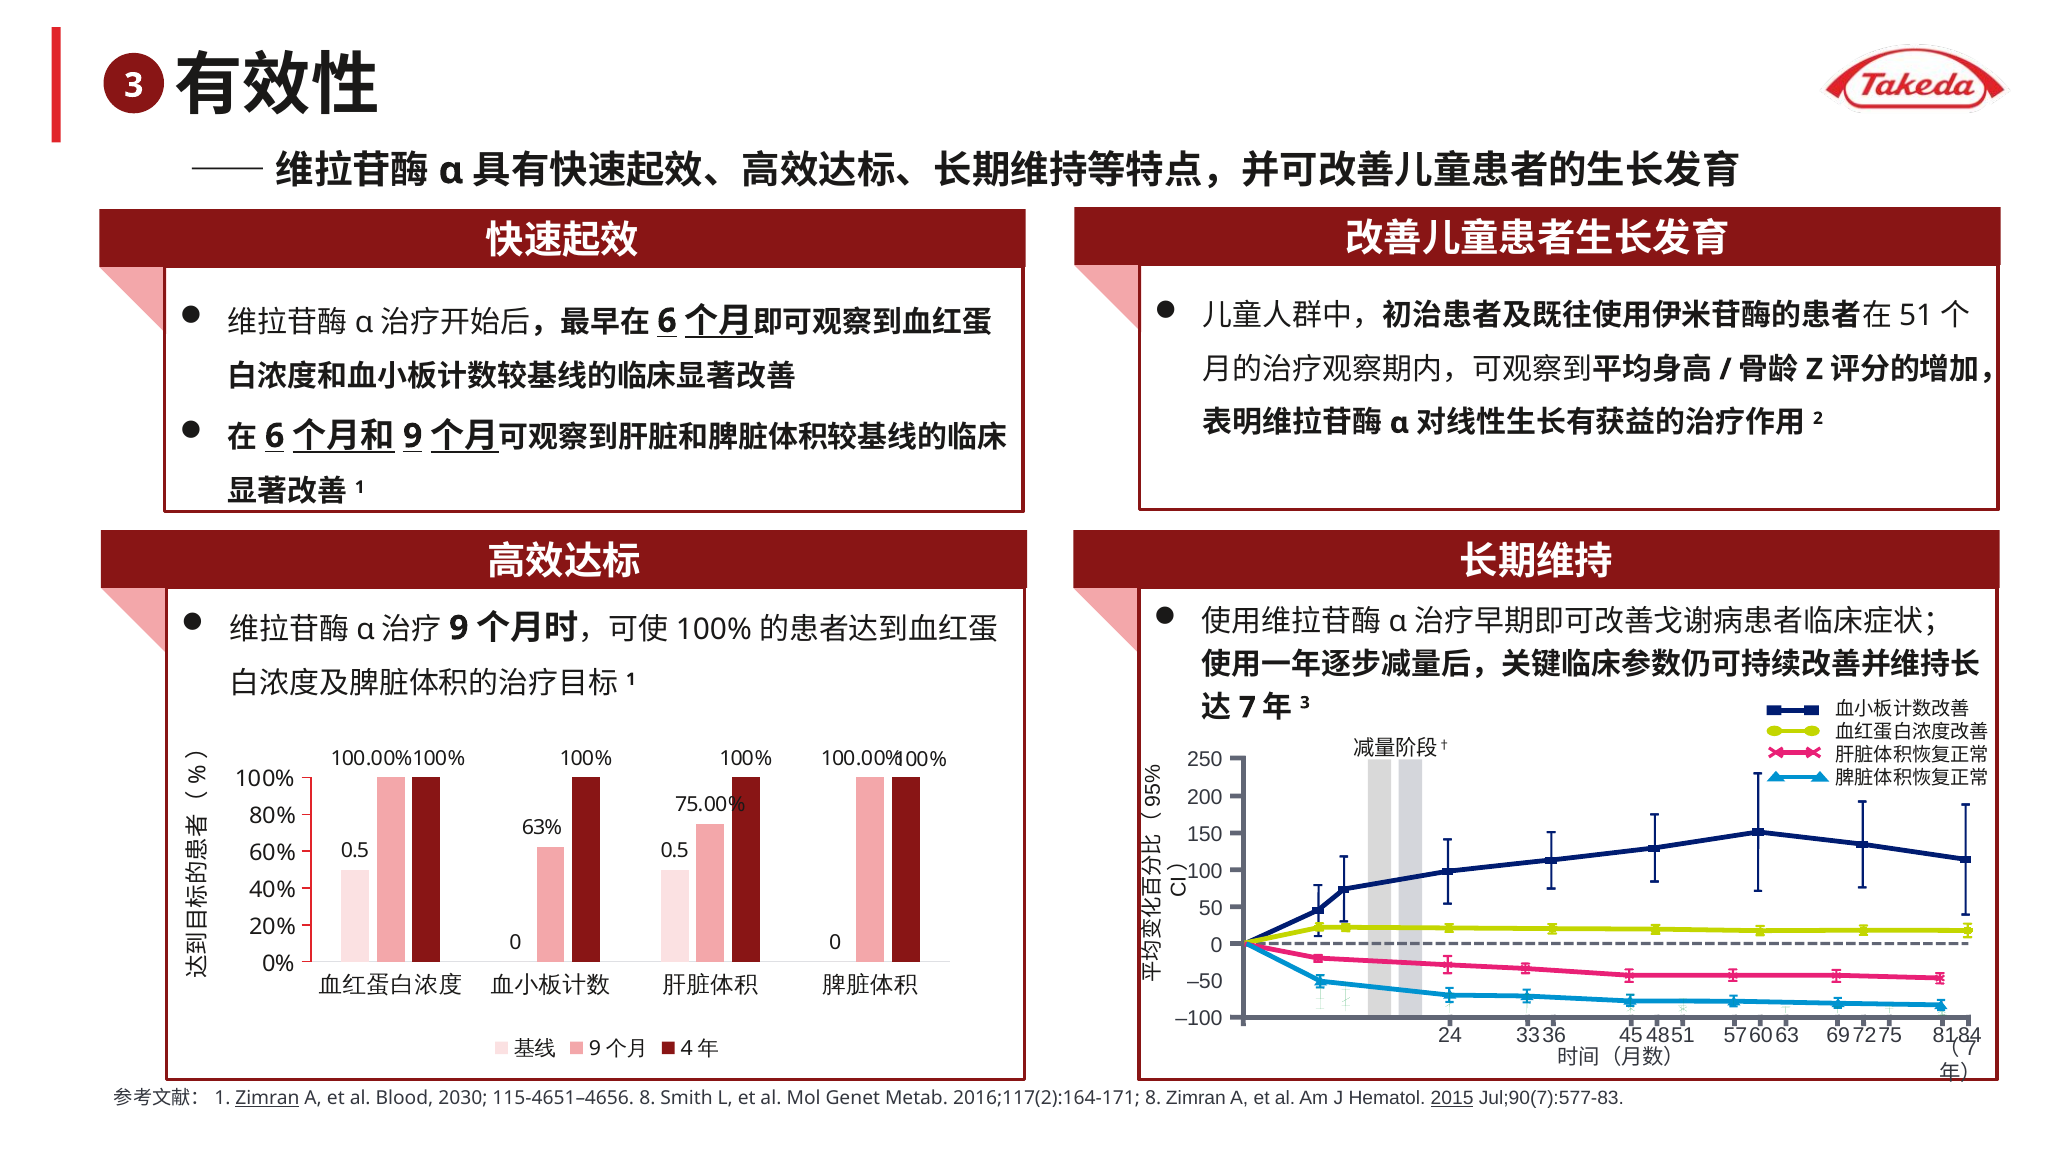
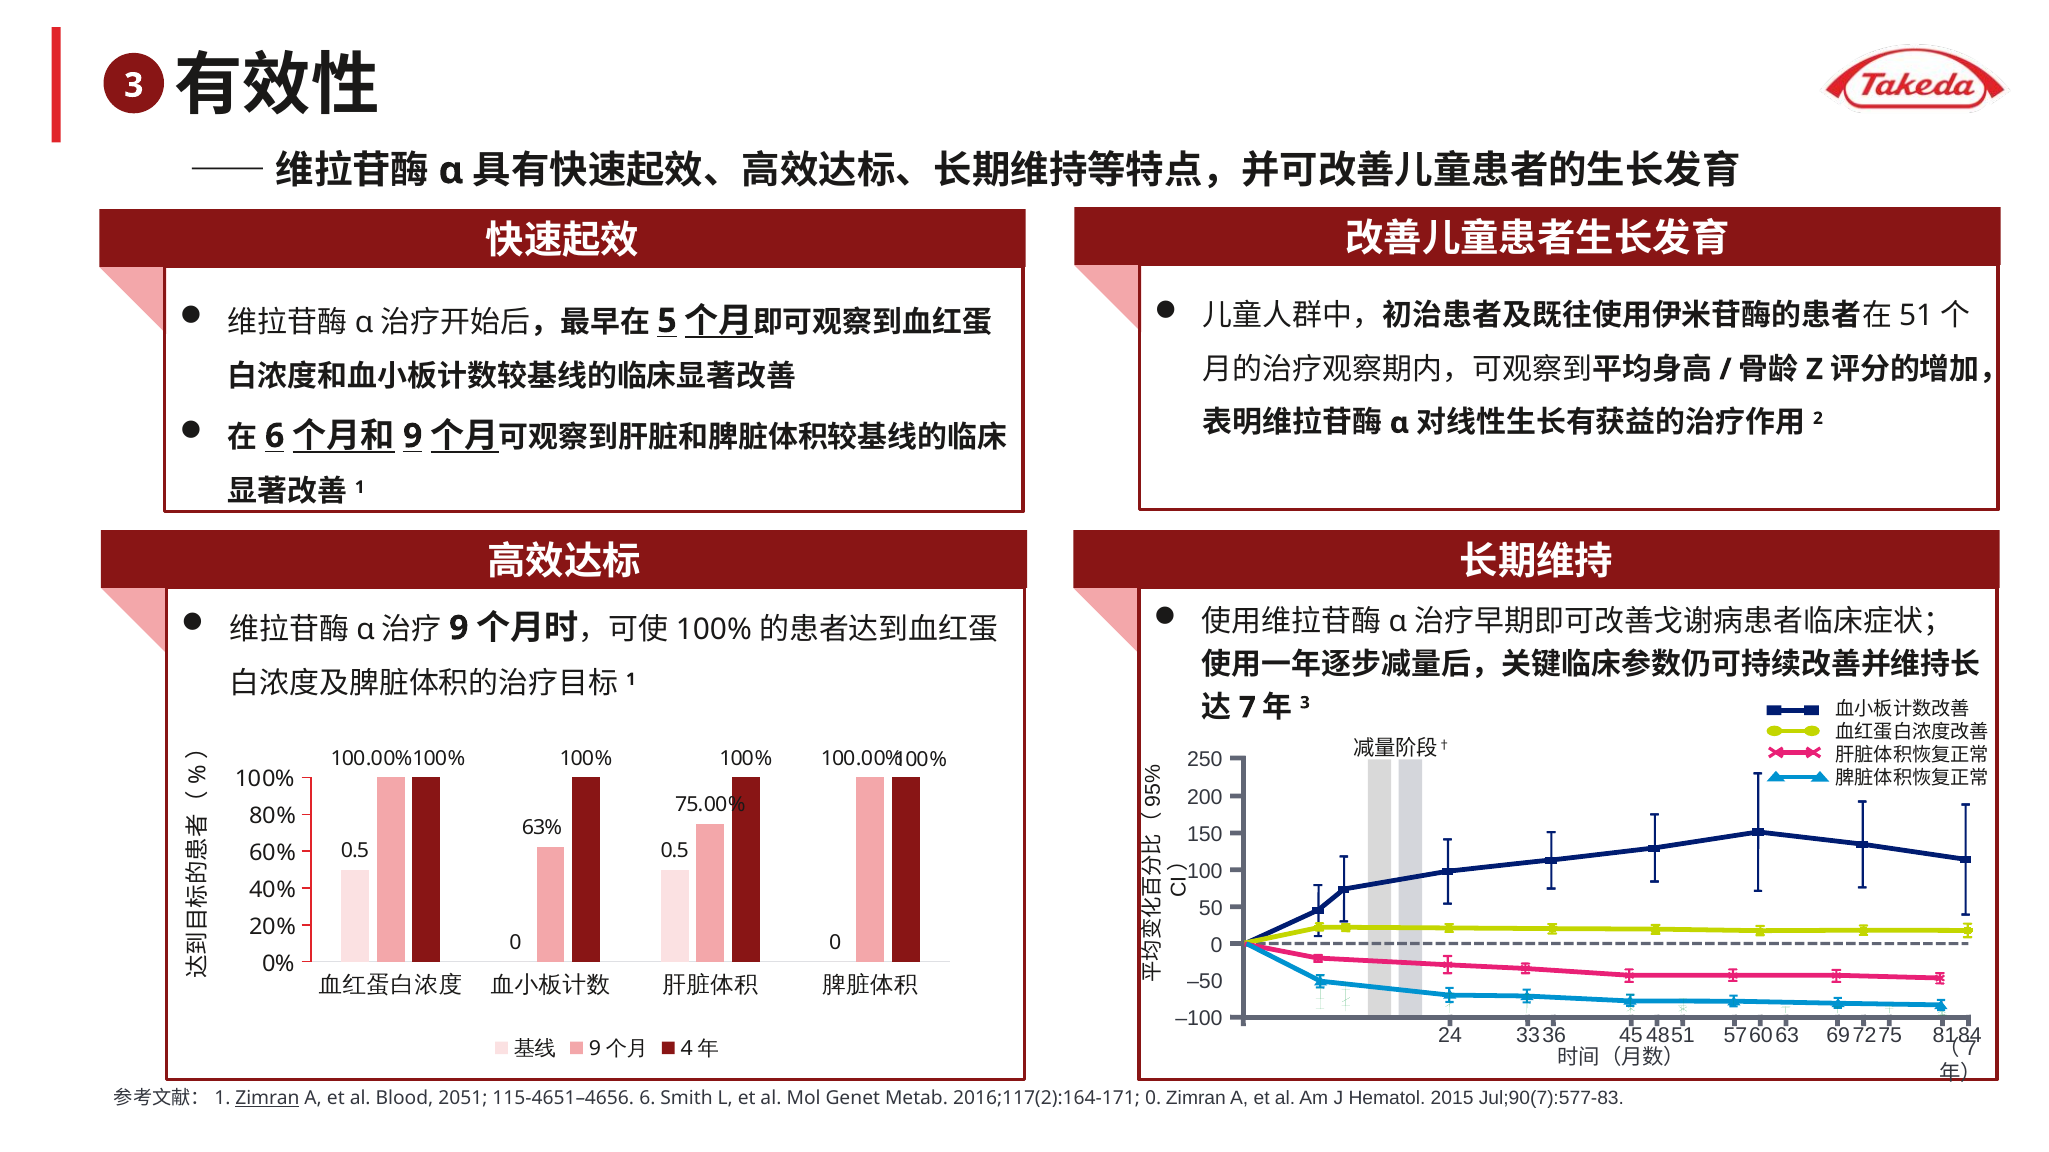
6 at (667, 321): 6 -> 5
2030: 2030 -> 2051
115-4651–4656 8: 8 -> 6
2016;117(2):164-171 8: 8 -> 0
2015 underline: present -> none
